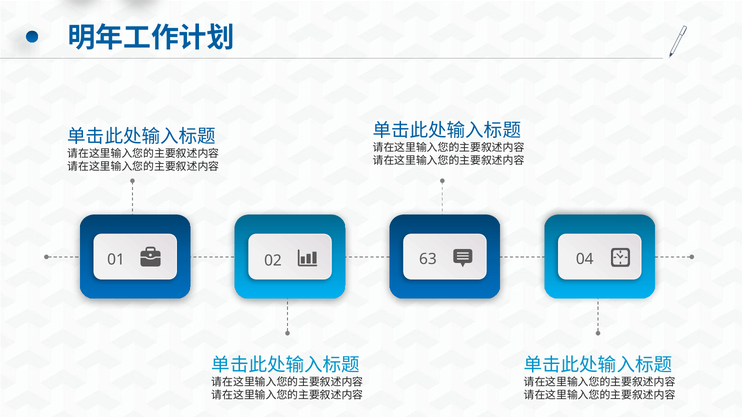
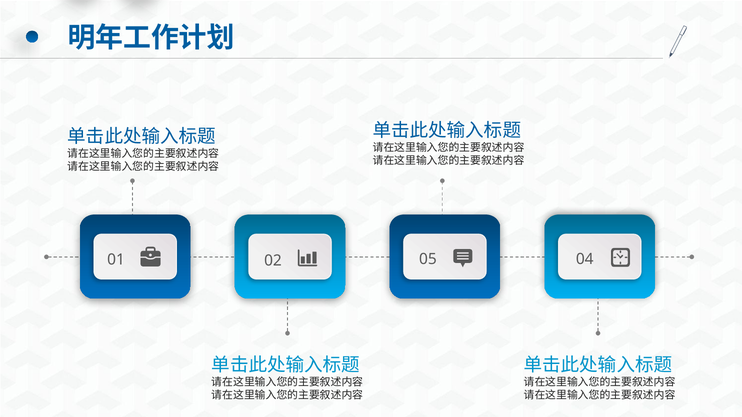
63: 63 -> 05
